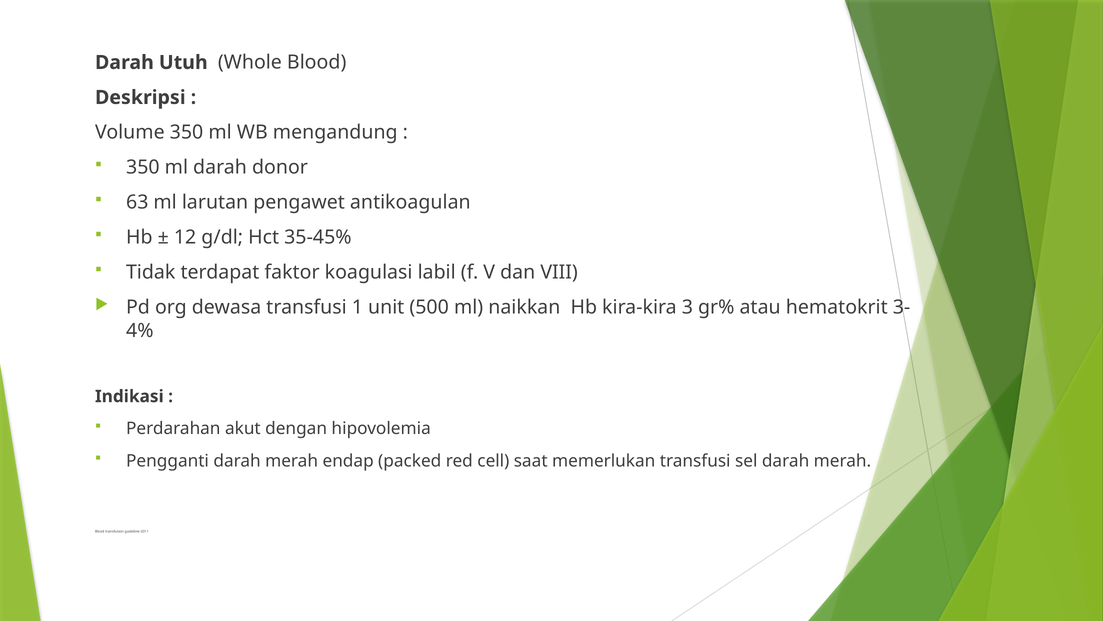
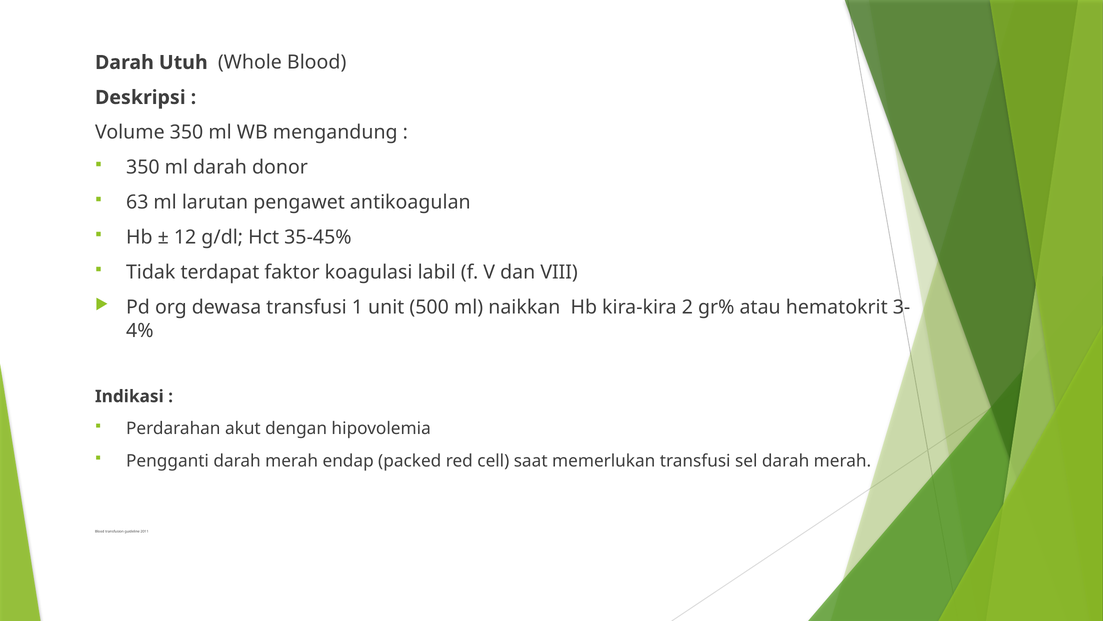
3: 3 -> 2
